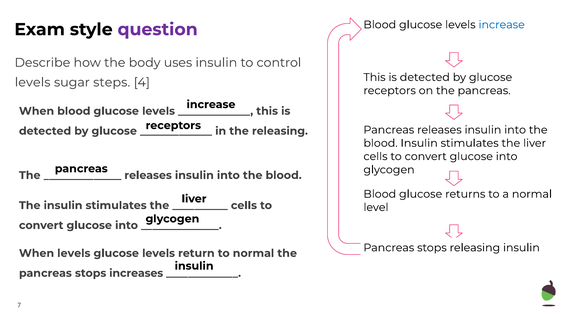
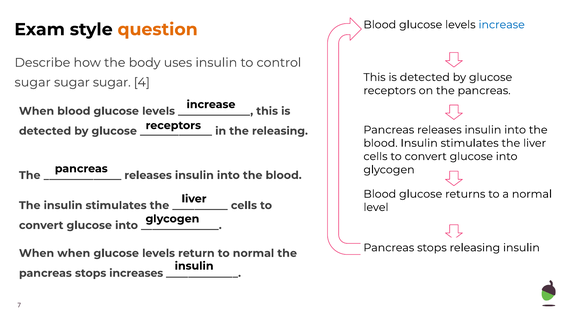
question colour: purple -> orange
levels at (33, 82): levels -> sugar
steps at (112, 82): steps -> sugar
When levels: levels -> when
